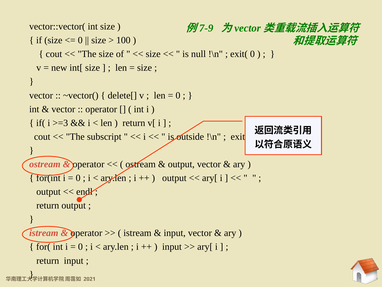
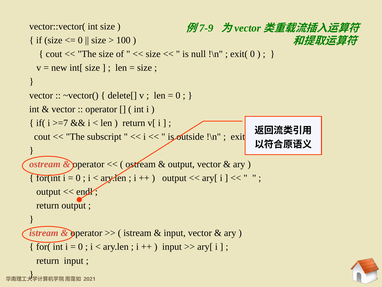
>=3: >=3 -> >=7
